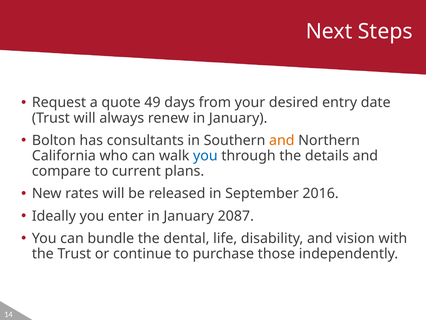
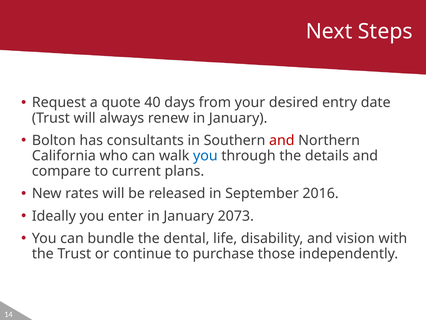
49: 49 -> 40
and at (282, 140) colour: orange -> red
2087: 2087 -> 2073
